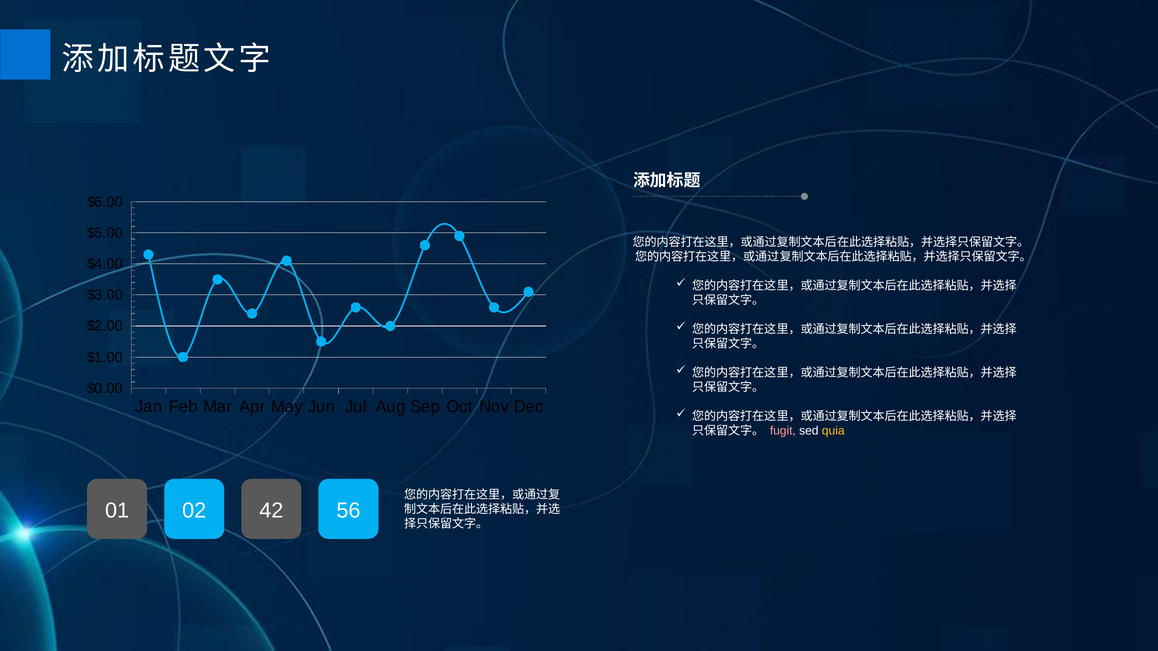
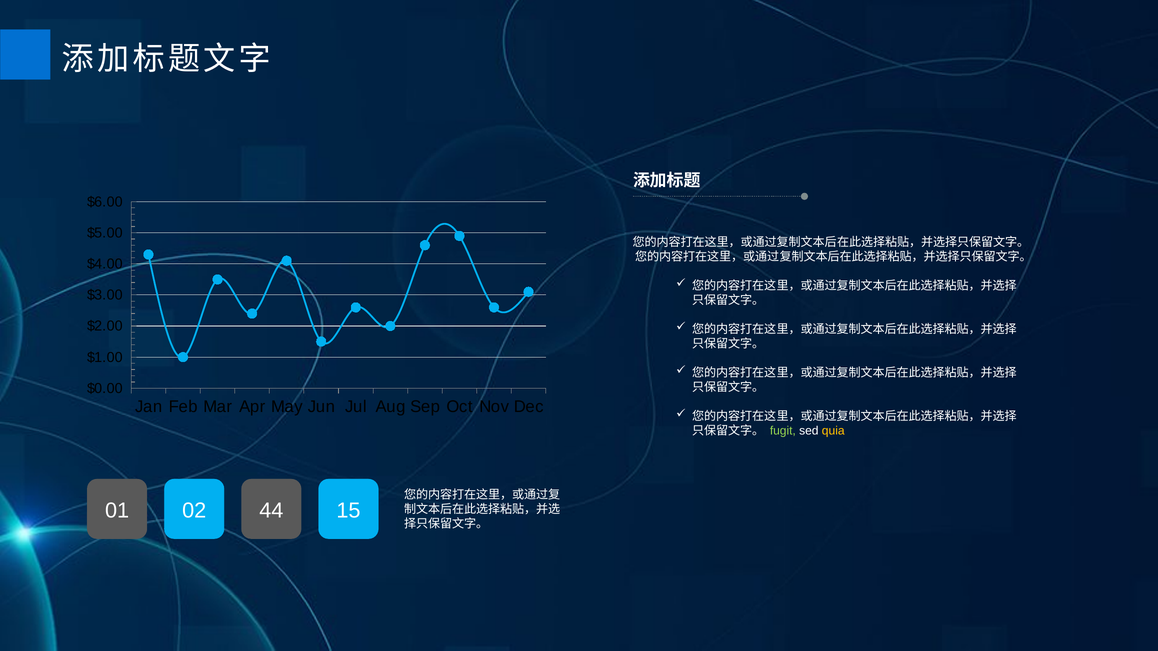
fugit colour: pink -> light green
42: 42 -> 44
56: 56 -> 15
